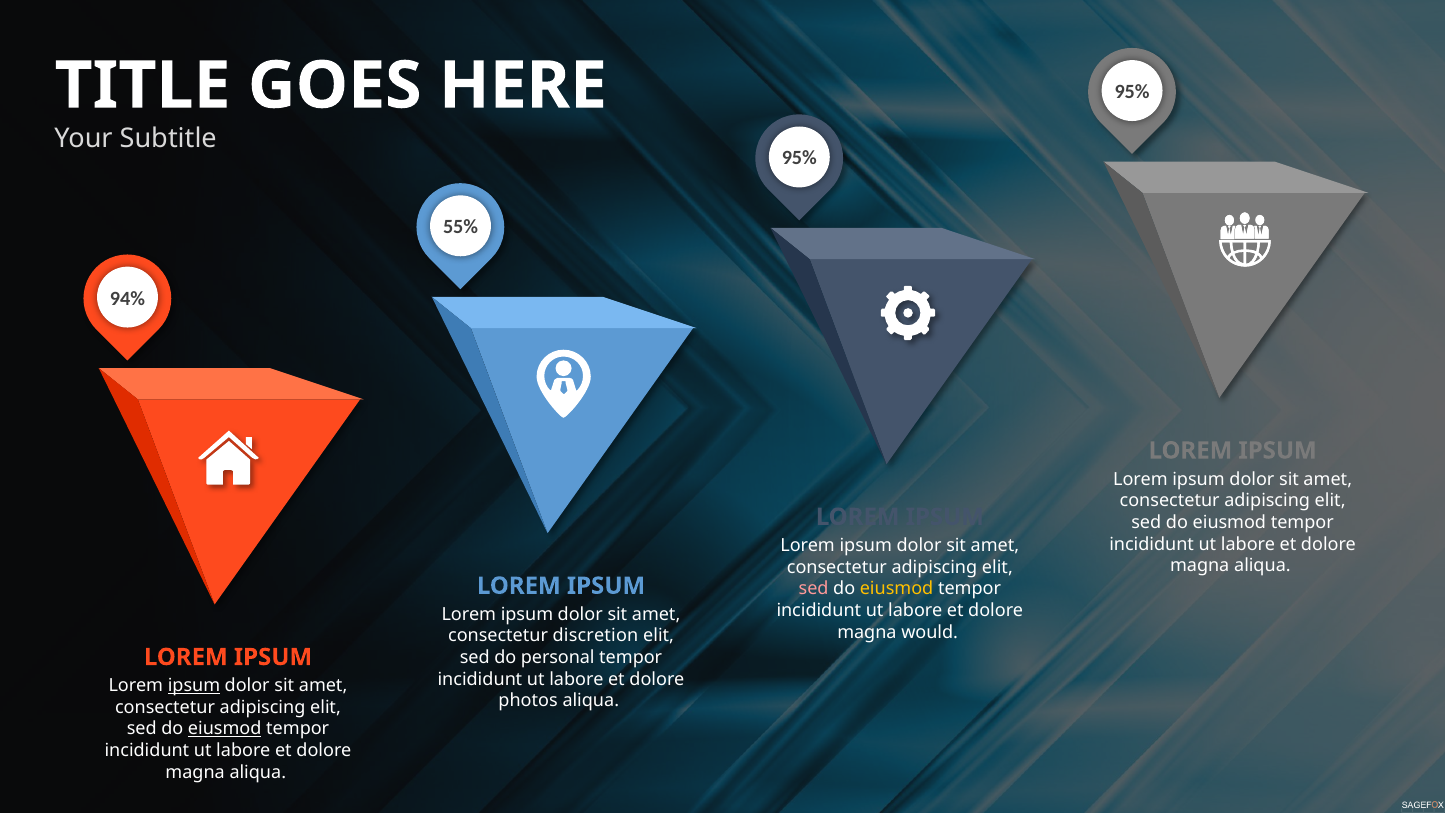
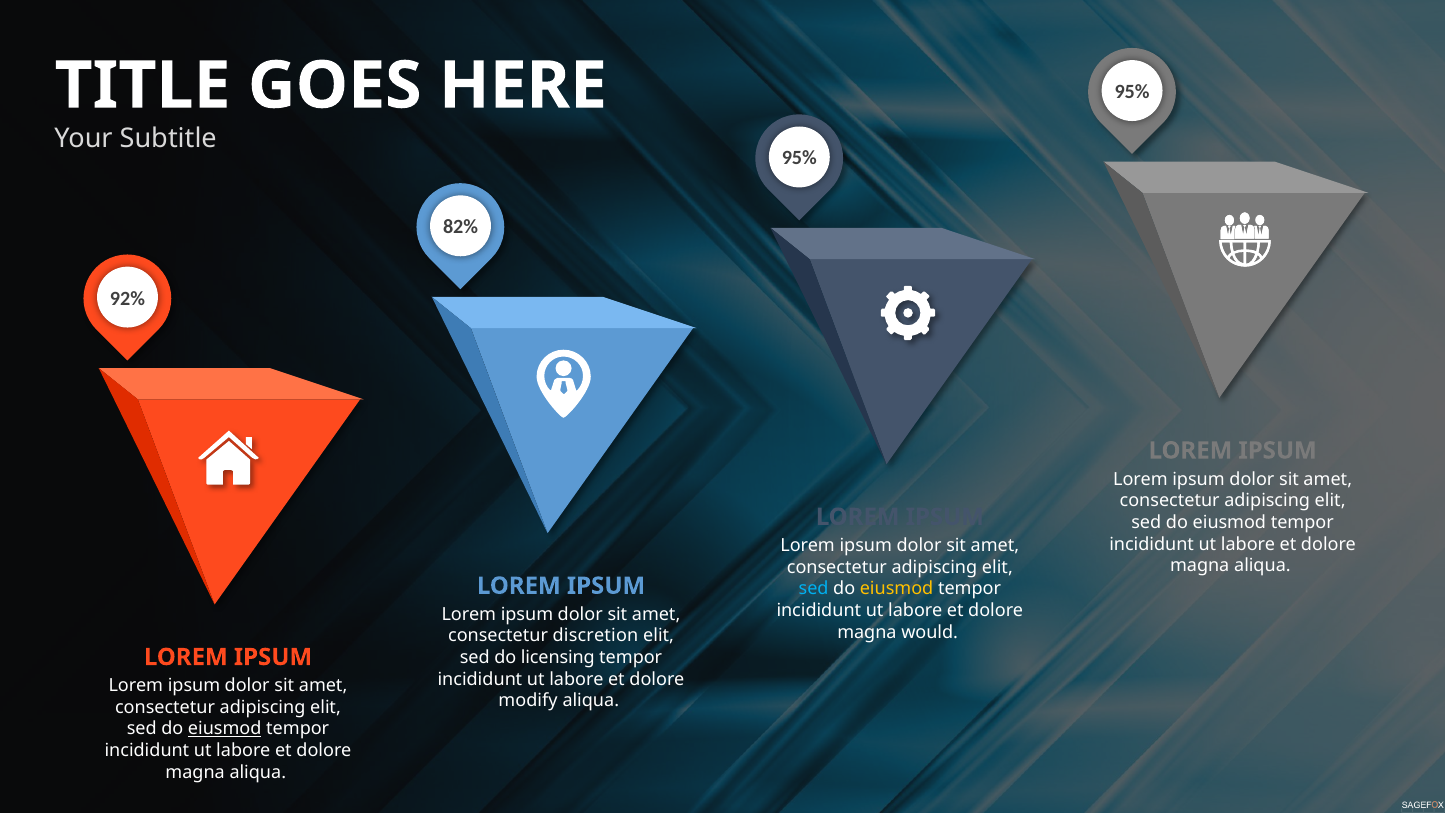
55%: 55% -> 82%
94%: 94% -> 92%
sed at (814, 589) colour: pink -> light blue
personal: personal -> licensing
ipsum at (194, 685) underline: present -> none
photos: photos -> modify
